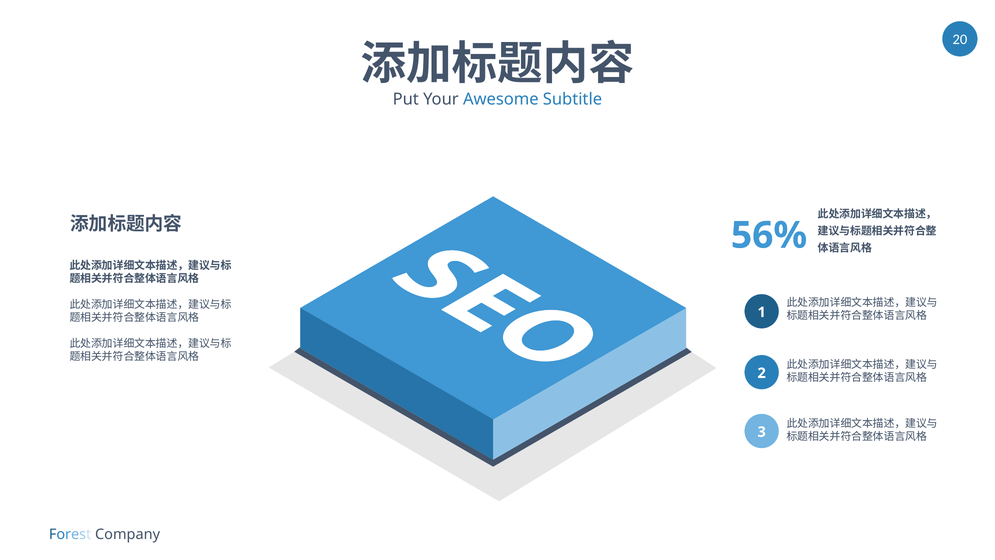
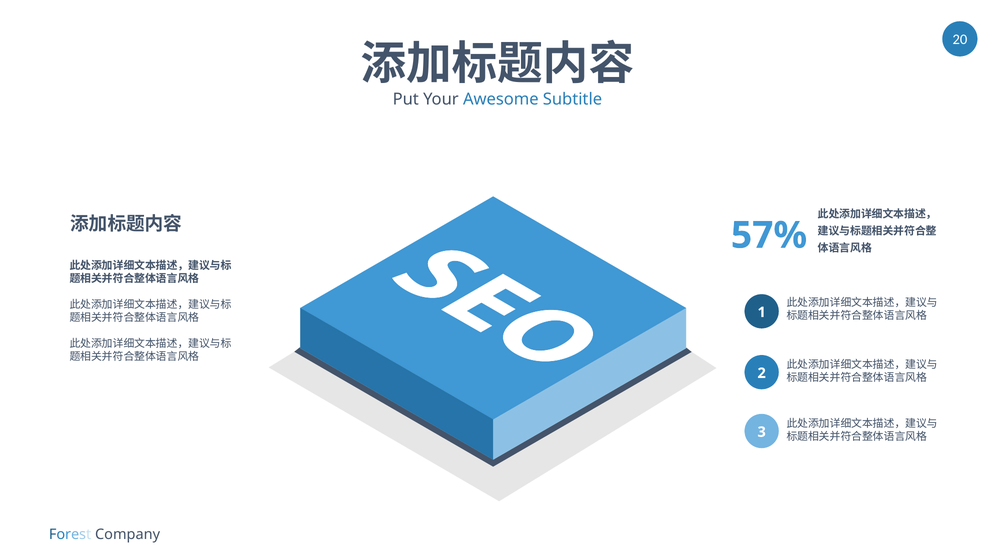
56%: 56% -> 57%
